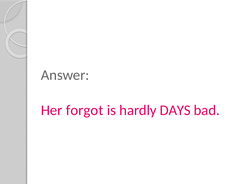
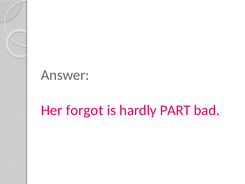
DAYS: DAYS -> PART
